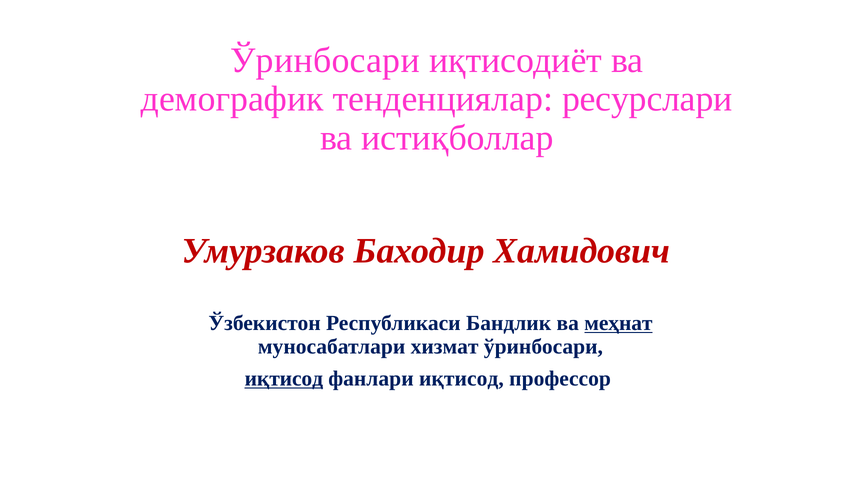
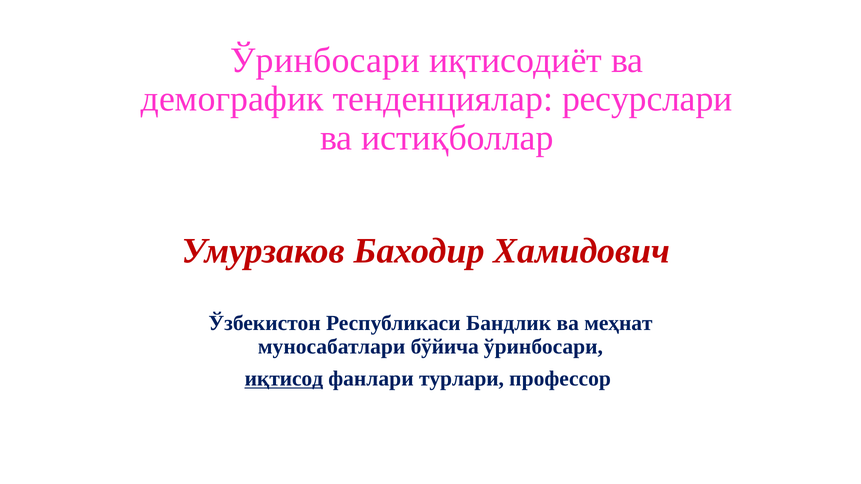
меҳнат underline: present -> none
хизмат: хизмат -> бўйича
фанлари иқтисод: иқтисод -> турлари
